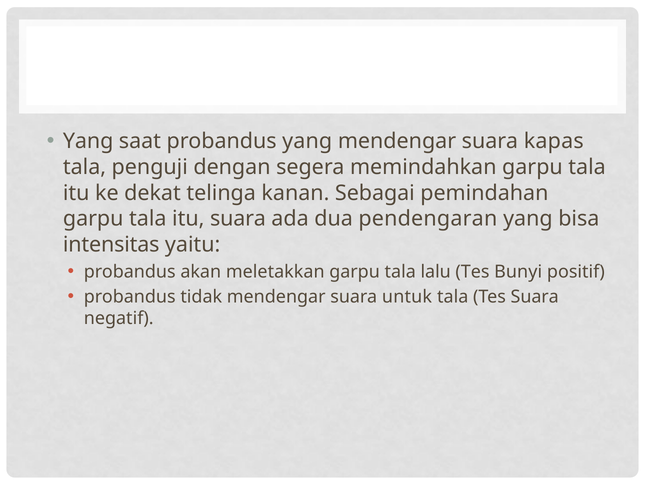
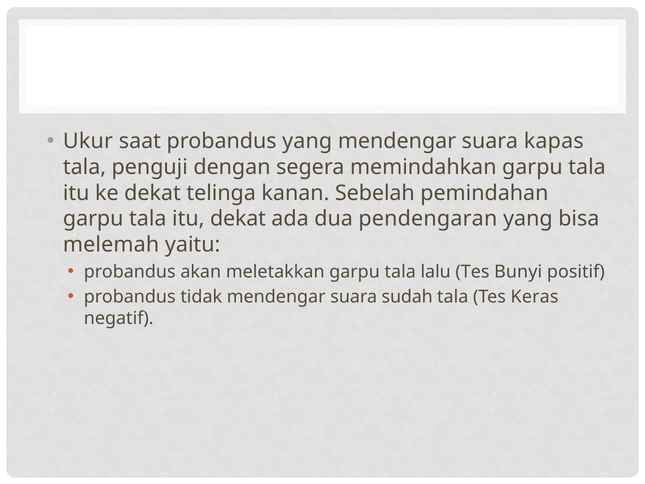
Yang at (88, 141): Yang -> Ukur
Sebagai: Sebagai -> Sebelah
itu suara: suara -> dekat
intensitas: intensitas -> melemah
untuk: untuk -> sudah
Tes Suara: Suara -> Keras
